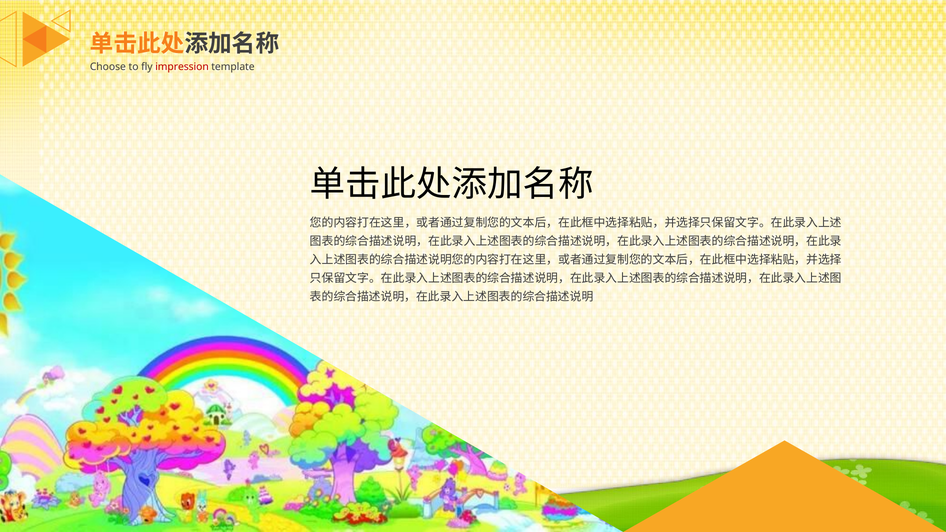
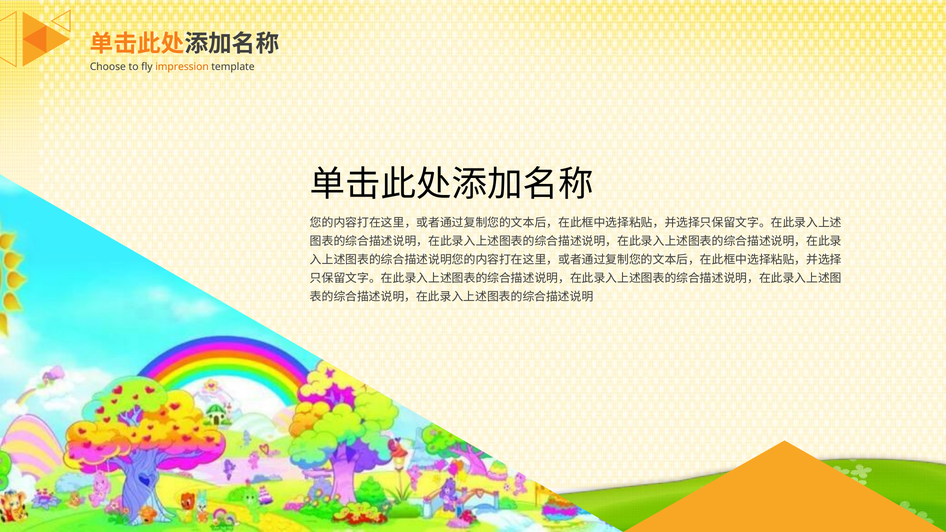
impression colour: red -> orange
